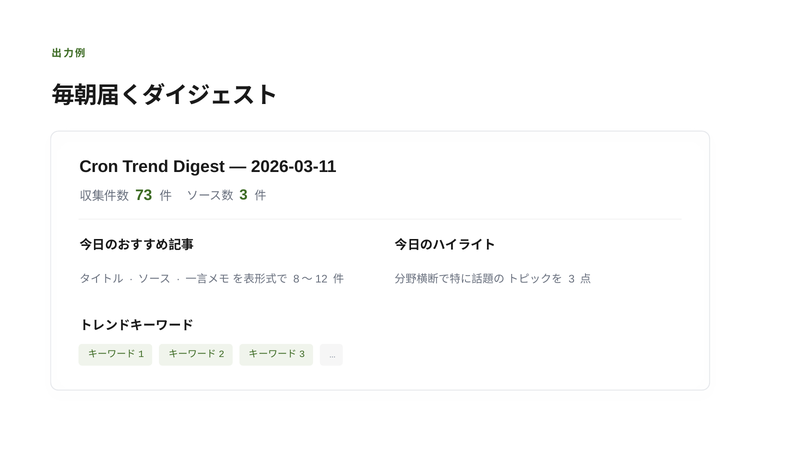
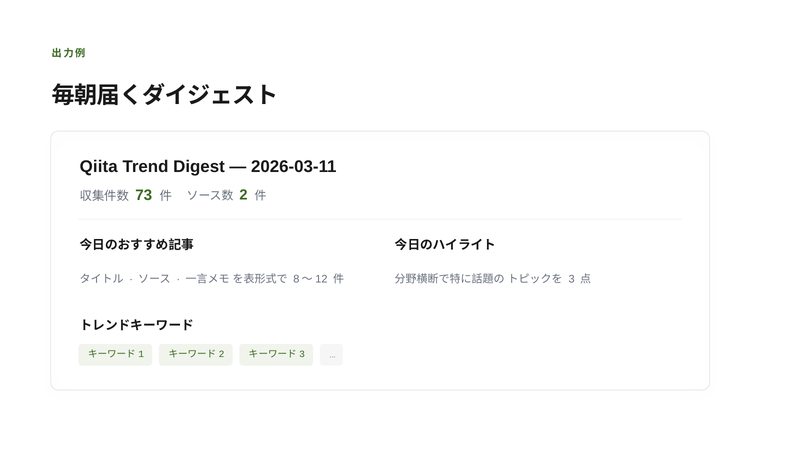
Cron: Cron -> Qiita
3 at (243, 195): 3 -> 2
